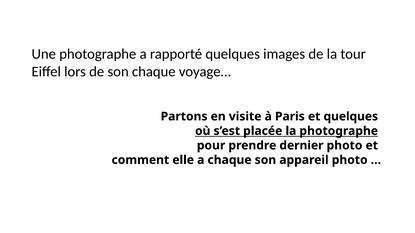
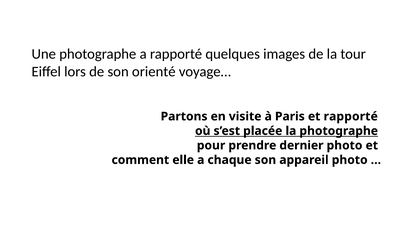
son chaque: chaque -> orienté
et quelques: quelques -> rapporté
